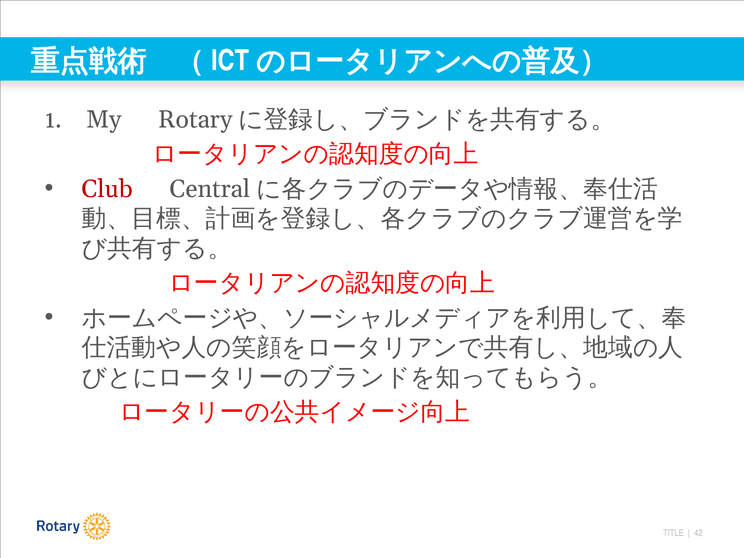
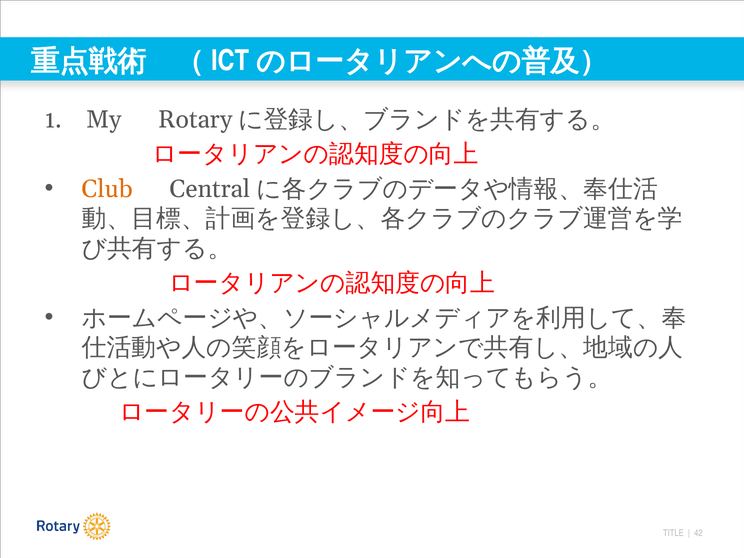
Club colour: red -> orange
